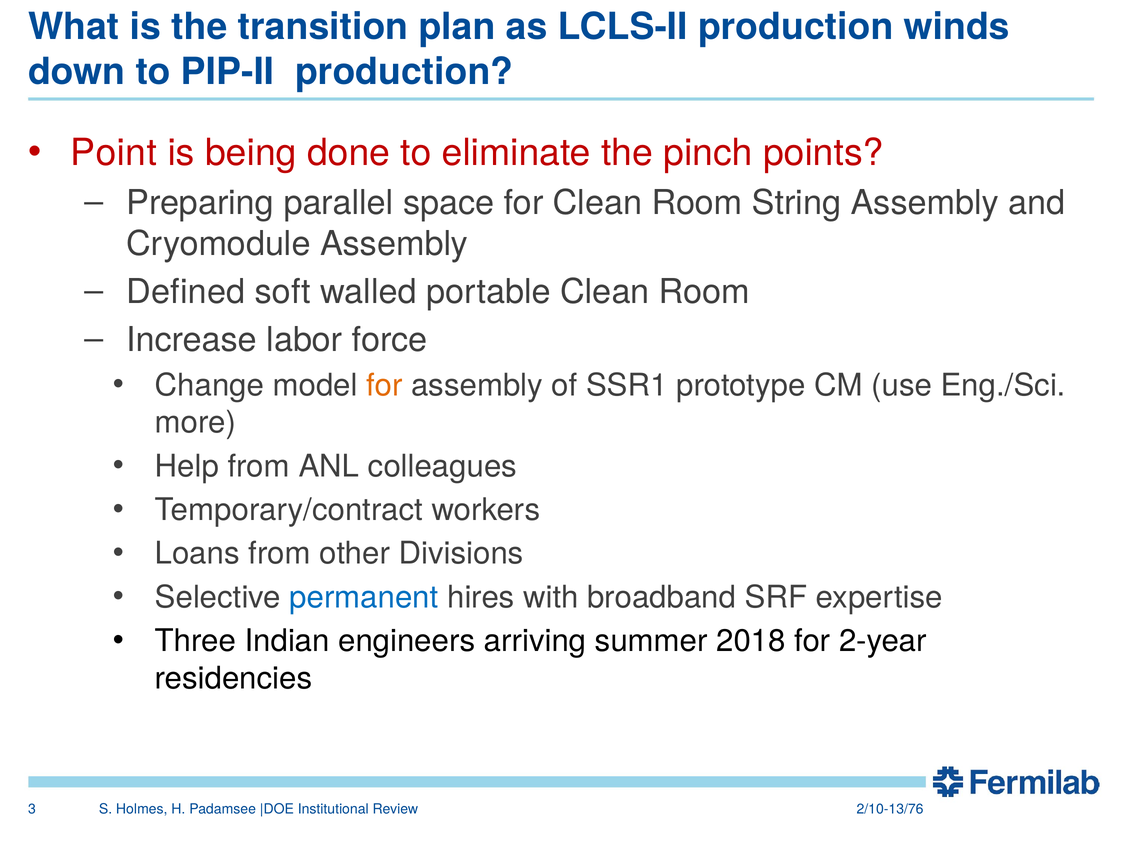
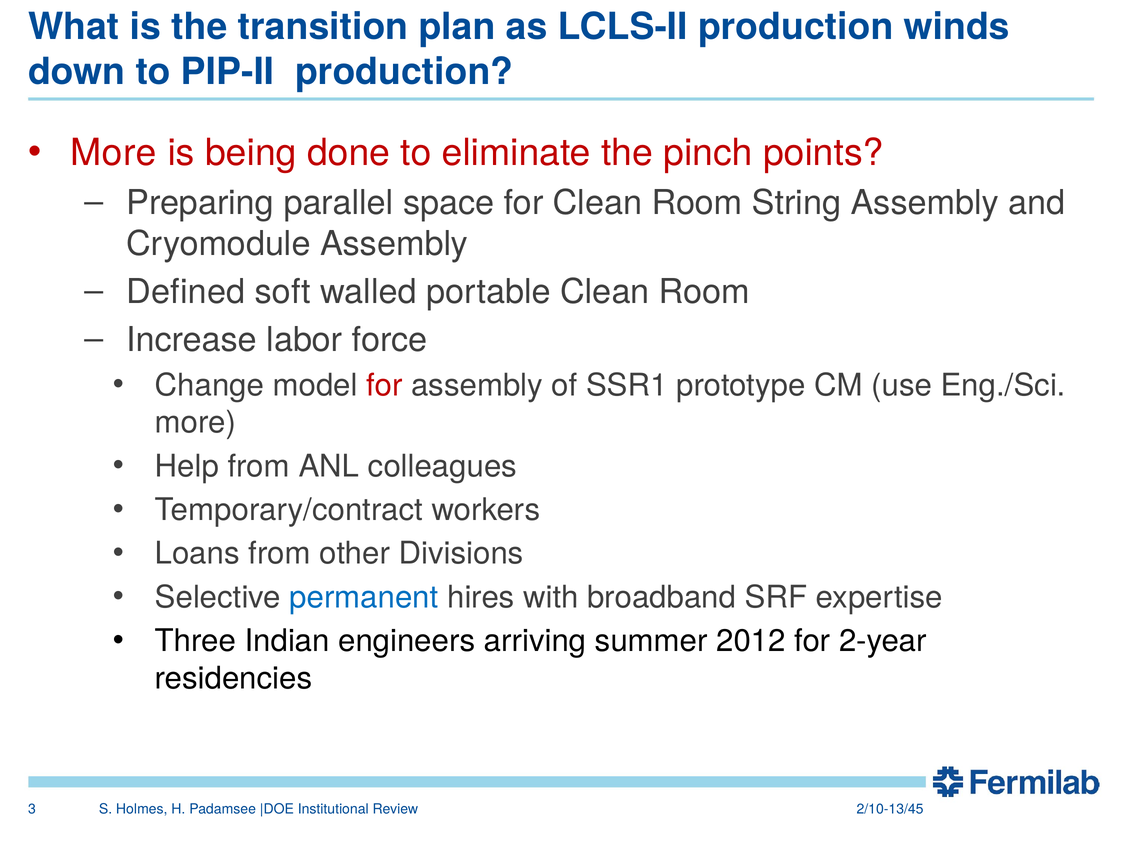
Point at (114, 153): Point -> More
for at (385, 385) colour: orange -> red
2018: 2018 -> 2012
2/10-13/76: 2/10-13/76 -> 2/10-13/45
